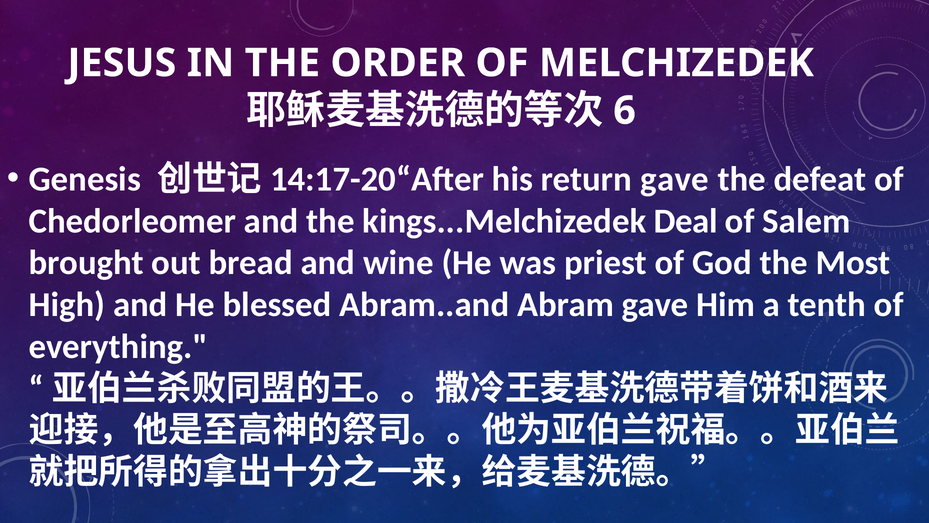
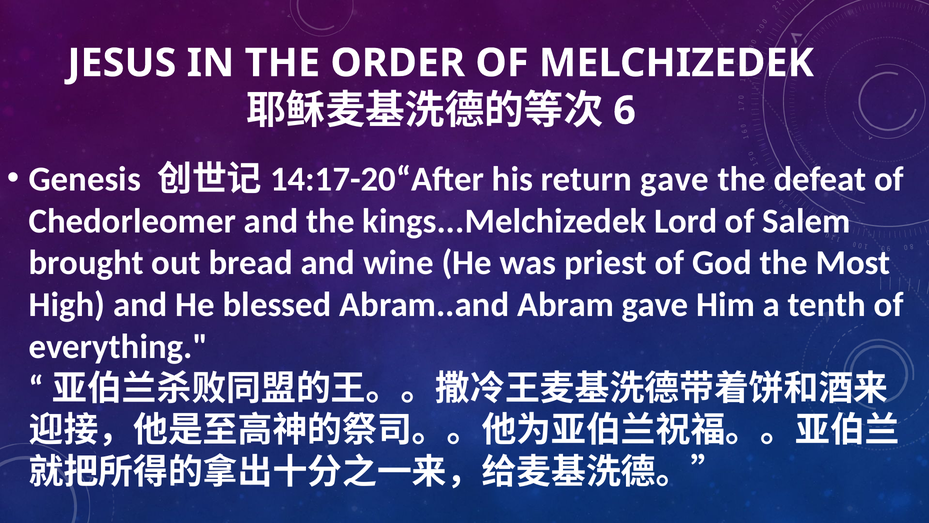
Deal: Deal -> Lord
